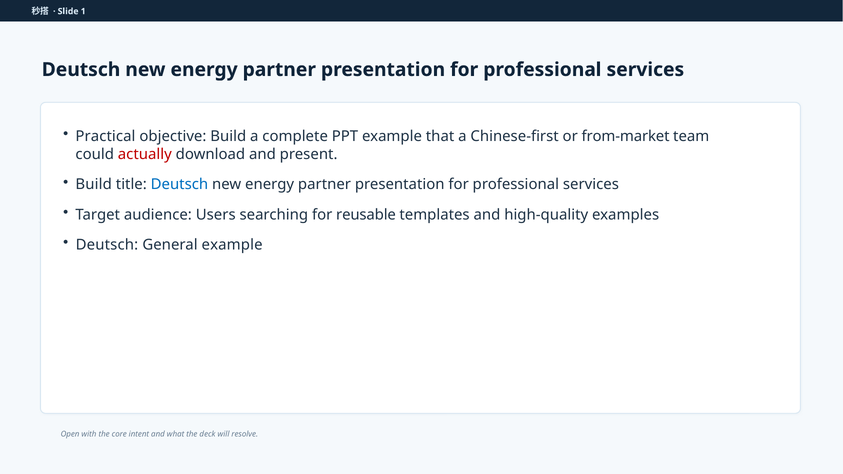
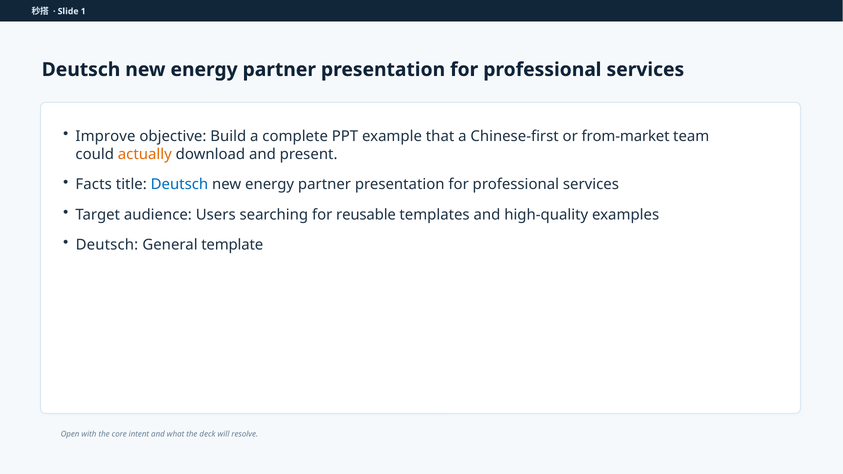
Practical: Practical -> Improve
actually colour: red -> orange
Build at (94, 185): Build -> Facts
General example: example -> template
